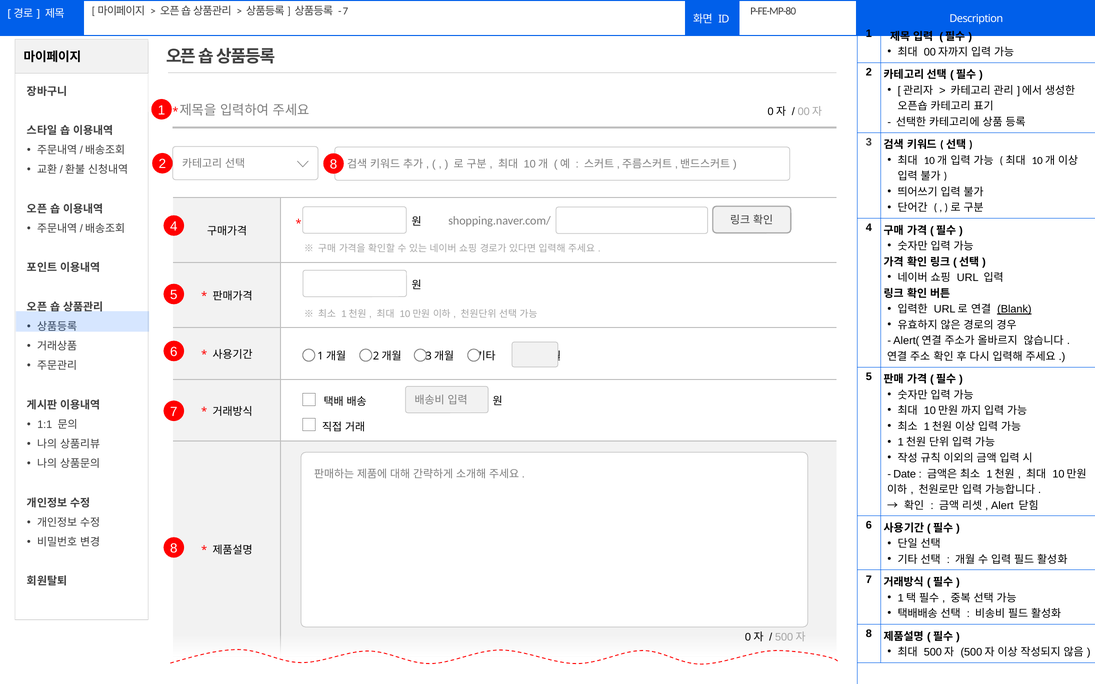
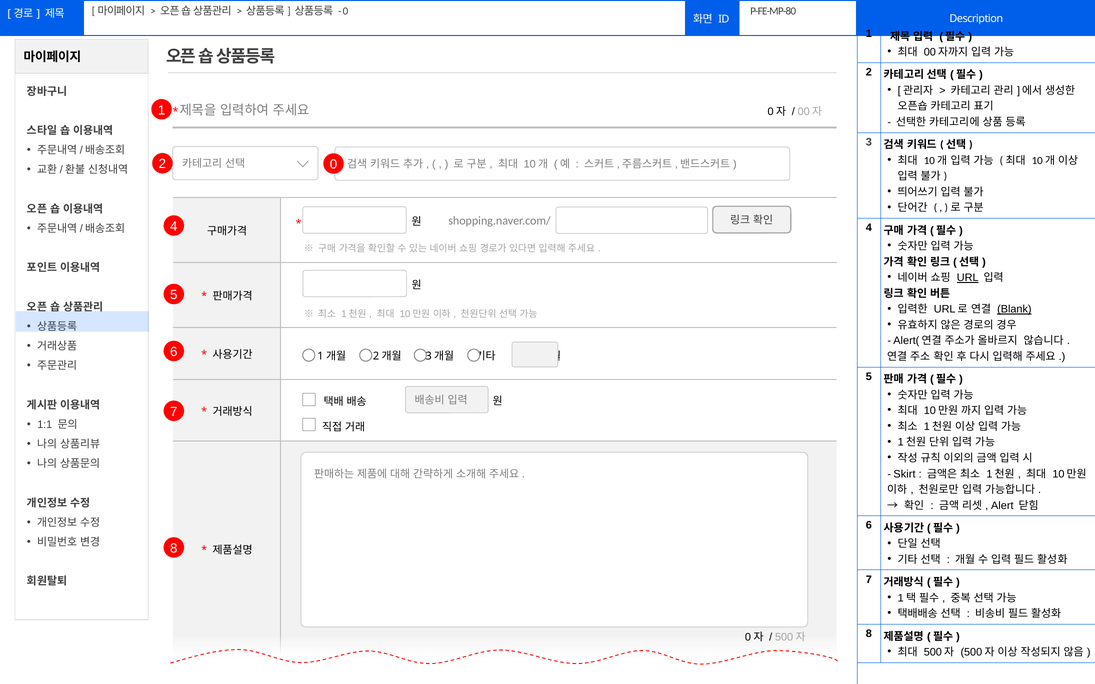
7 at (345, 11): 7 -> 0
2 8: 8 -> 0
URL underline: none -> present
Date: Date -> Skirt
